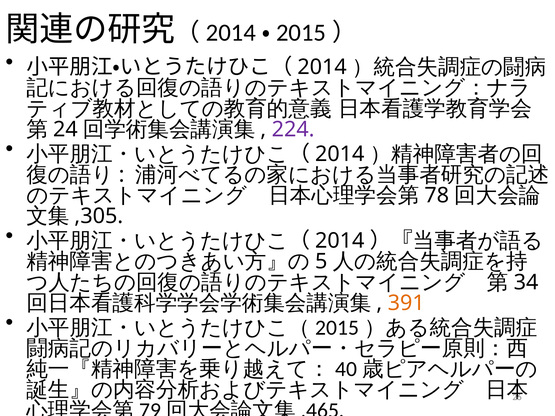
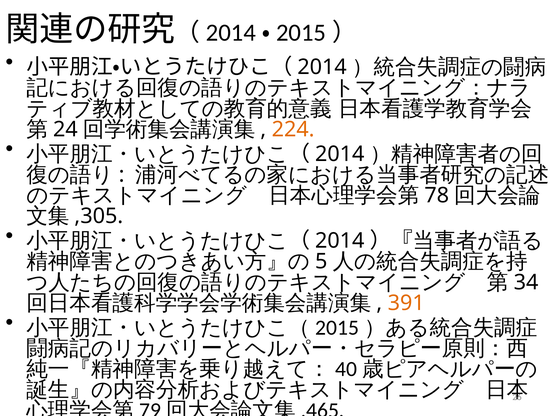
224 colour: purple -> orange
